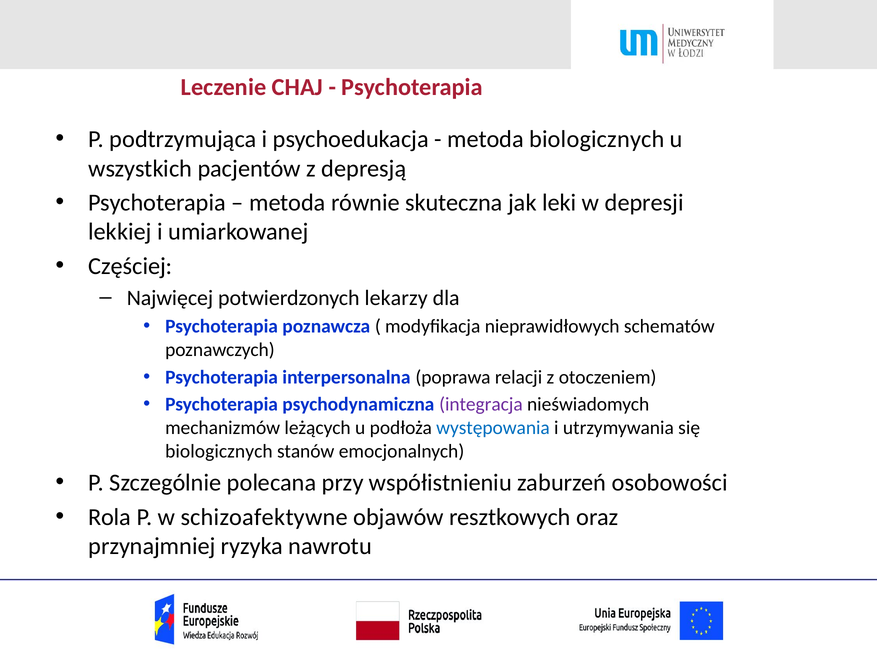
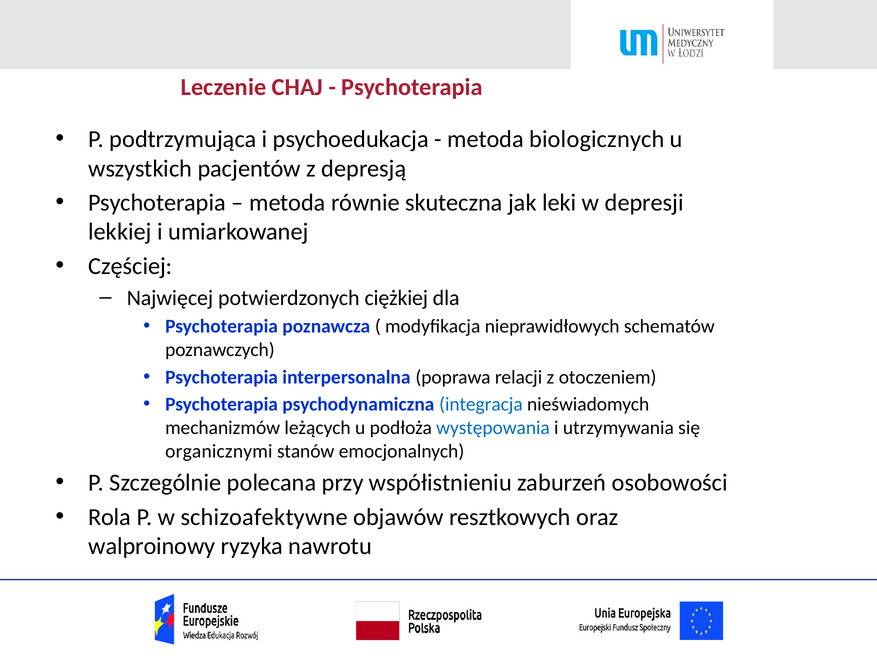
lekarzy: lekarzy -> ciężkiej
integracja colour: purple -> blue
biologicznych at (219, 451): biologicznych -> organicznymi
przynajmniej: przynajmniej -> walproinowy
